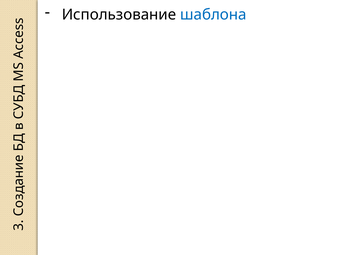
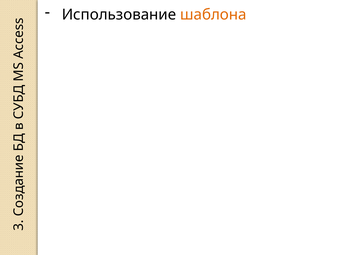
шаблона colour: blue -> orange
